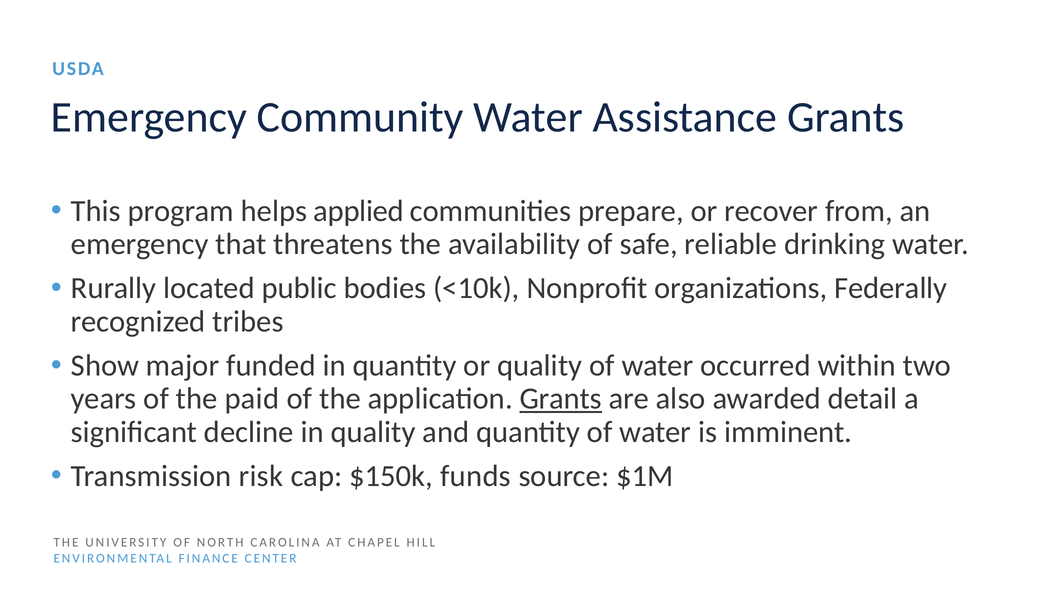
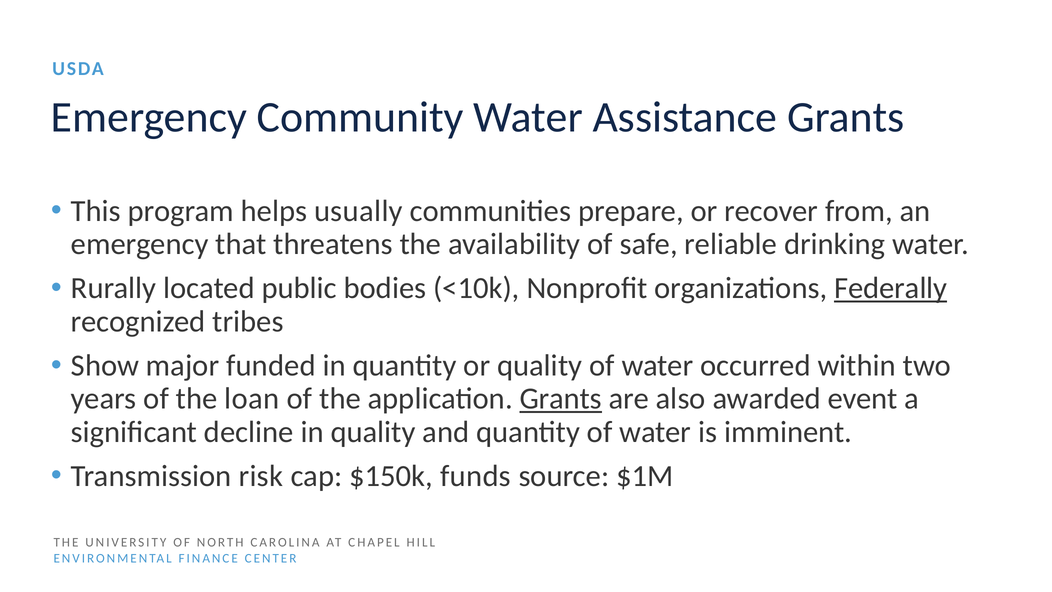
applied: applied -> usually
Federally underline: none -> present
paid: paid -> loan
detail: detail -> event
